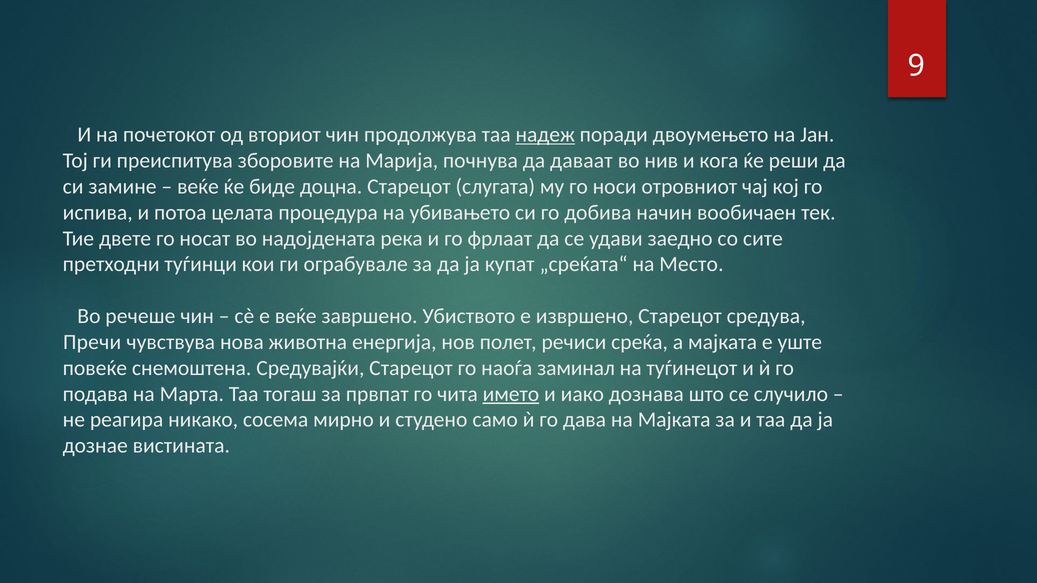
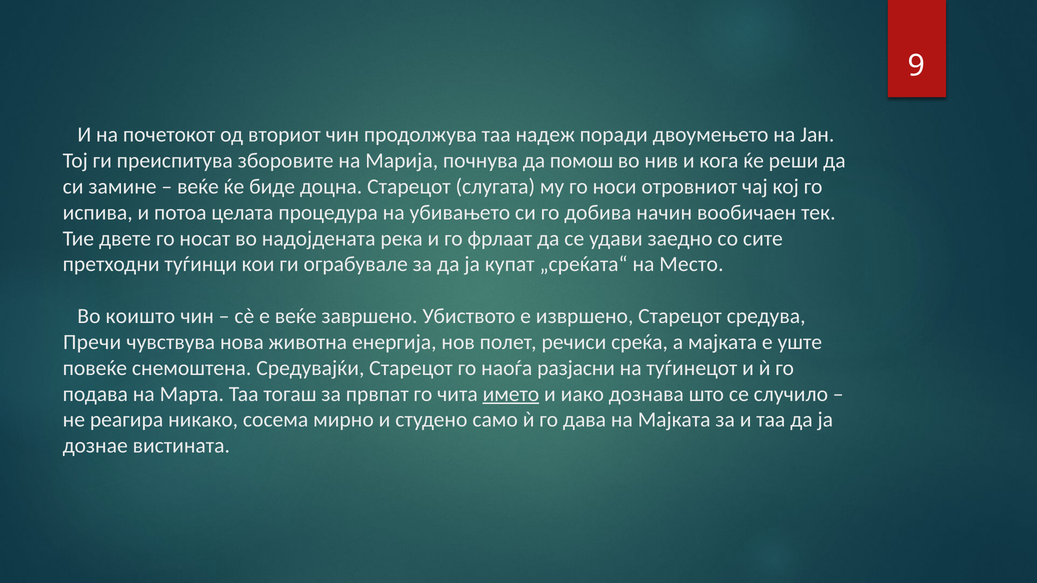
надеж underline: present -> none
даваат: даваат -> помош
речеше: речеше -> коишто
заминал: заминал -> разјасни
